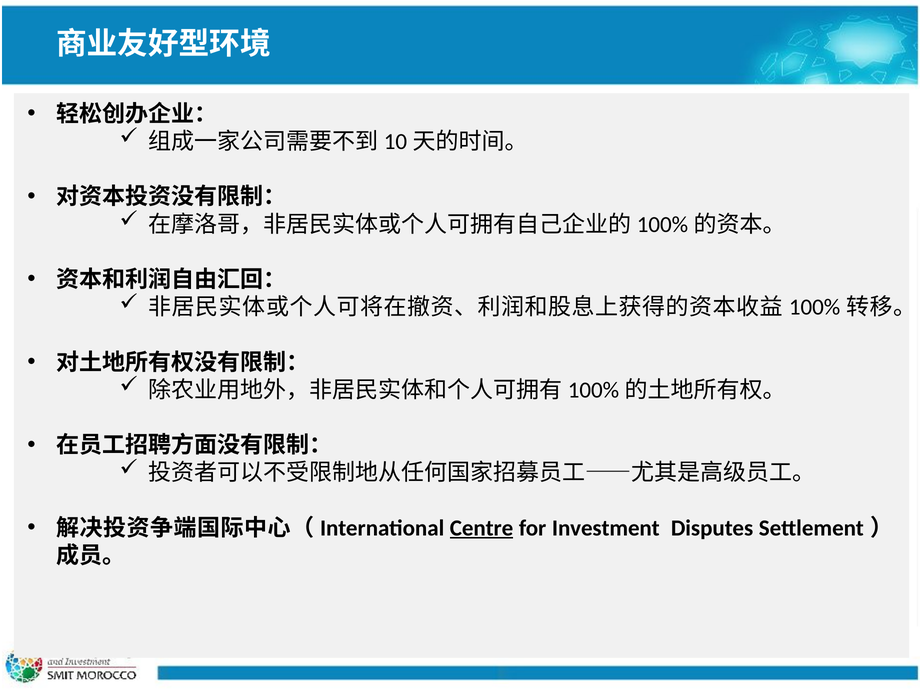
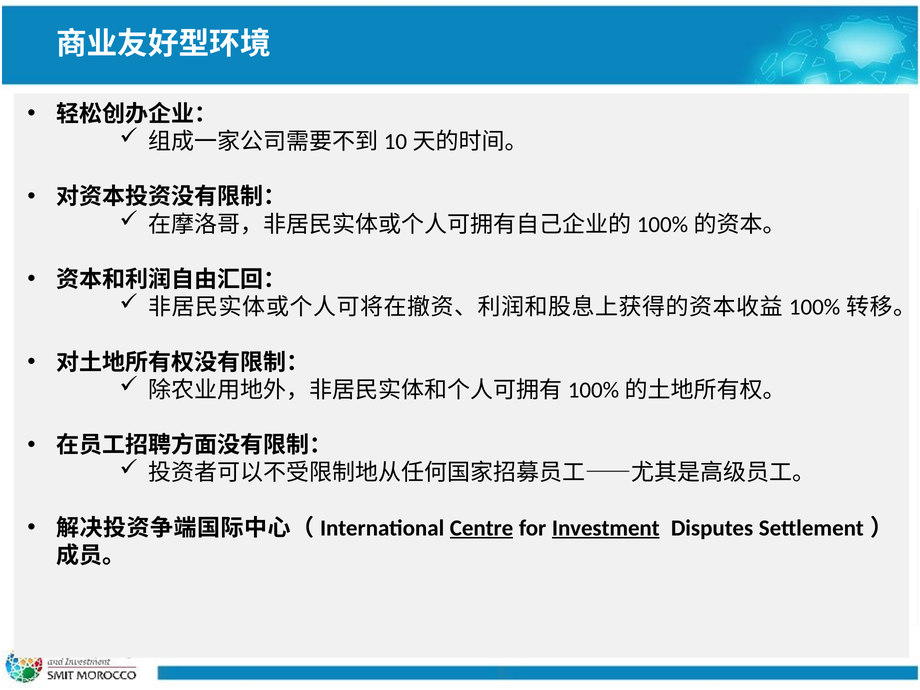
Investment underline: none -> present
